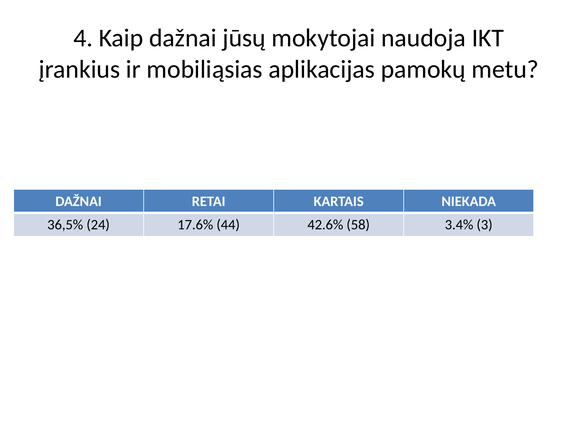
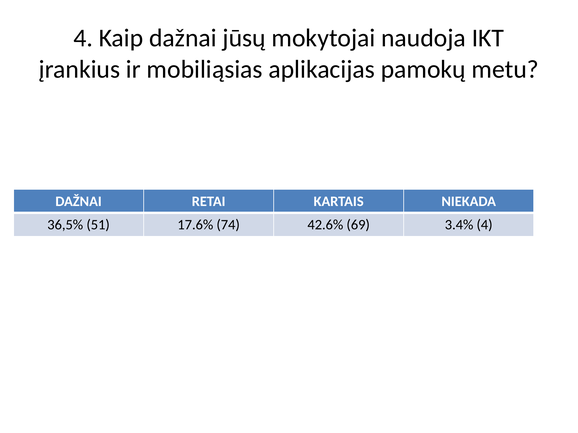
24: 24 -> 51
44: 44 -> 74
58: 58 -> 69
3.4% 3: 3 -> 4
